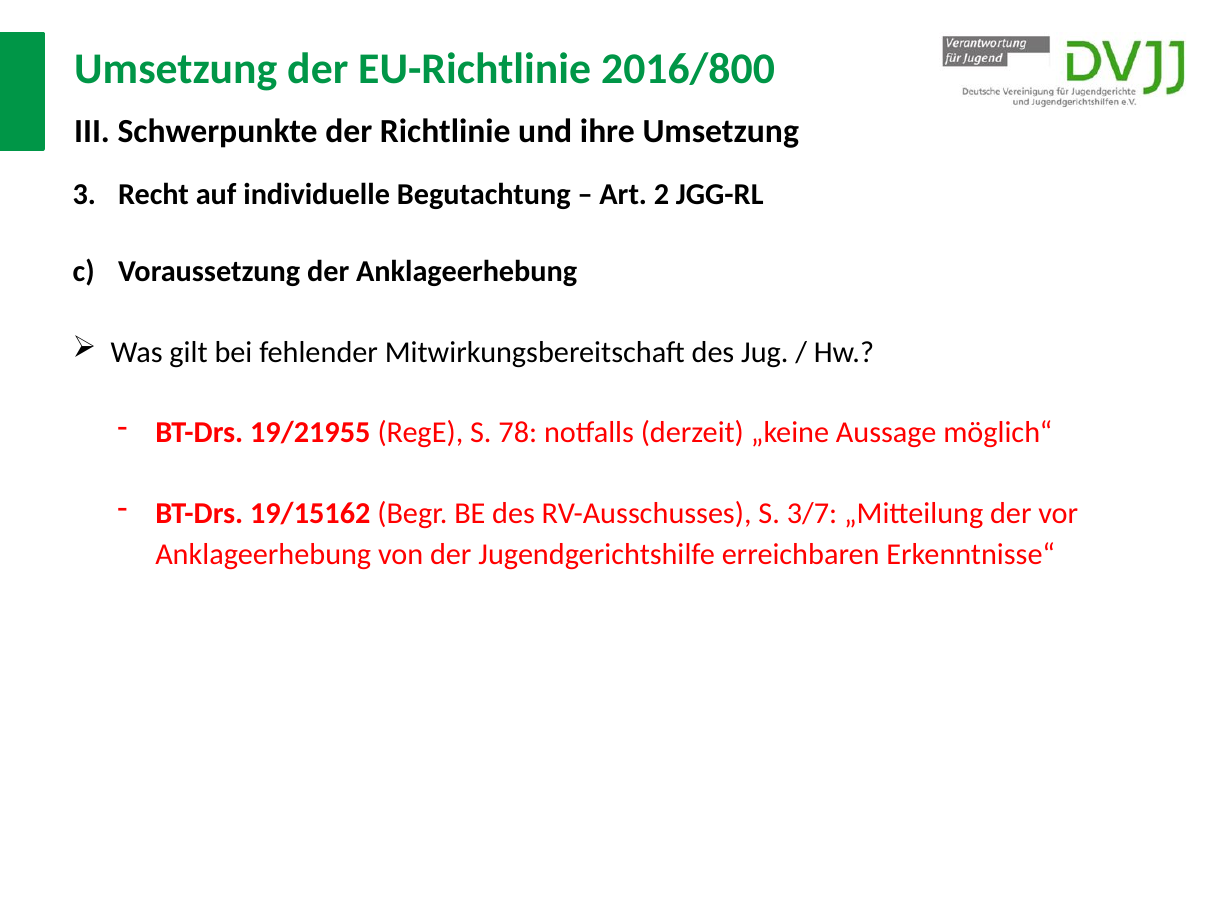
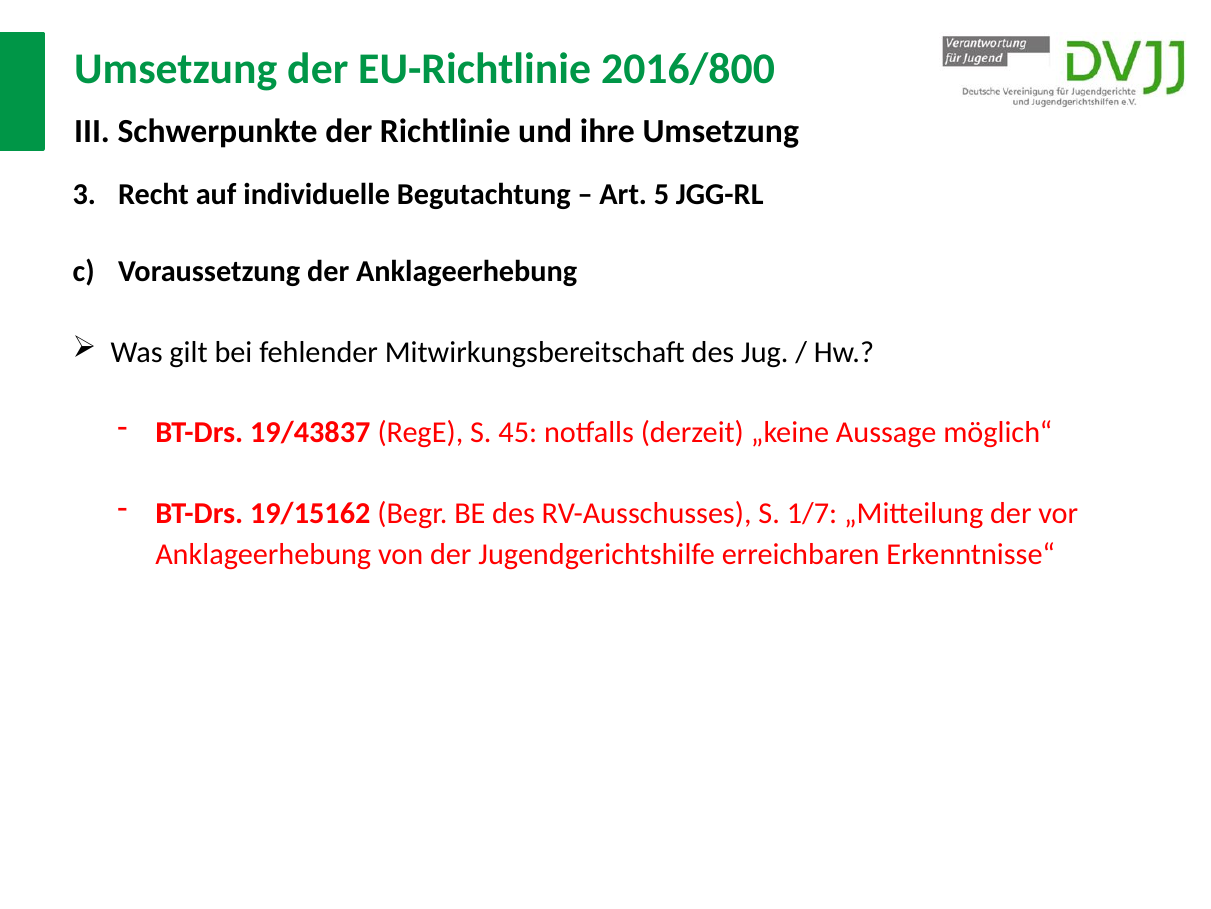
2: 2 -> 5
19/21955: 19/21955 -> 19/43837
78: 78 -> 45
3/7: 3/7 -> 1/7
